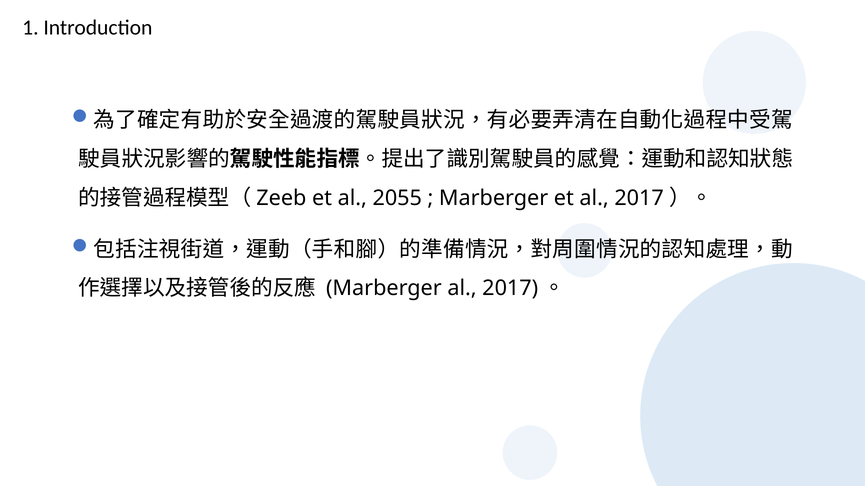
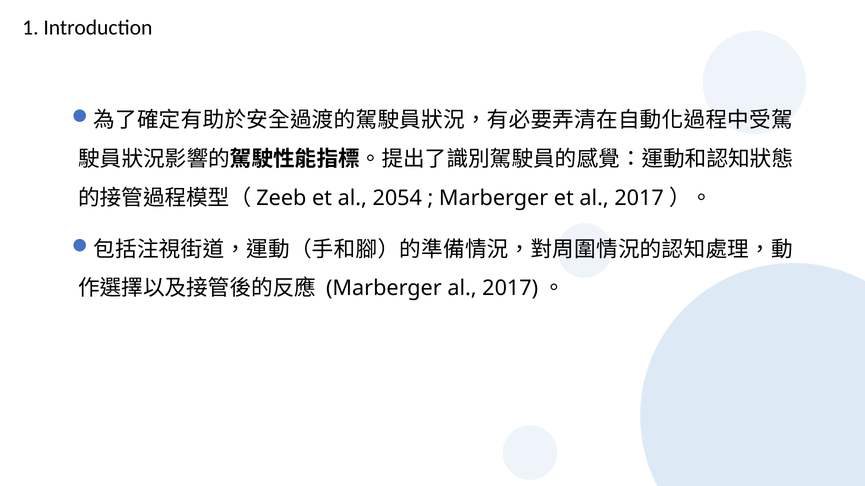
2055: 2055 -> 2054
